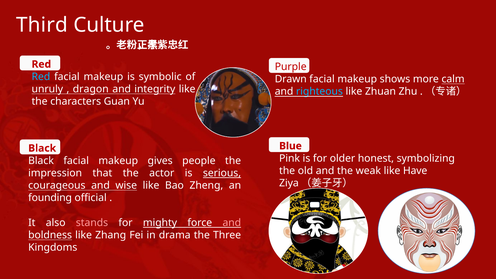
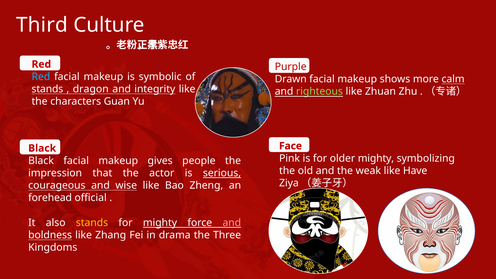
unruly at (47, 89): unruly -> stands
righteous colour: light blue -> light green
Blue: Blue -> Face
older honest: honest -> mighty
founding: founding -> forehead
stands at (92, 223) colour: pink -> yellow
